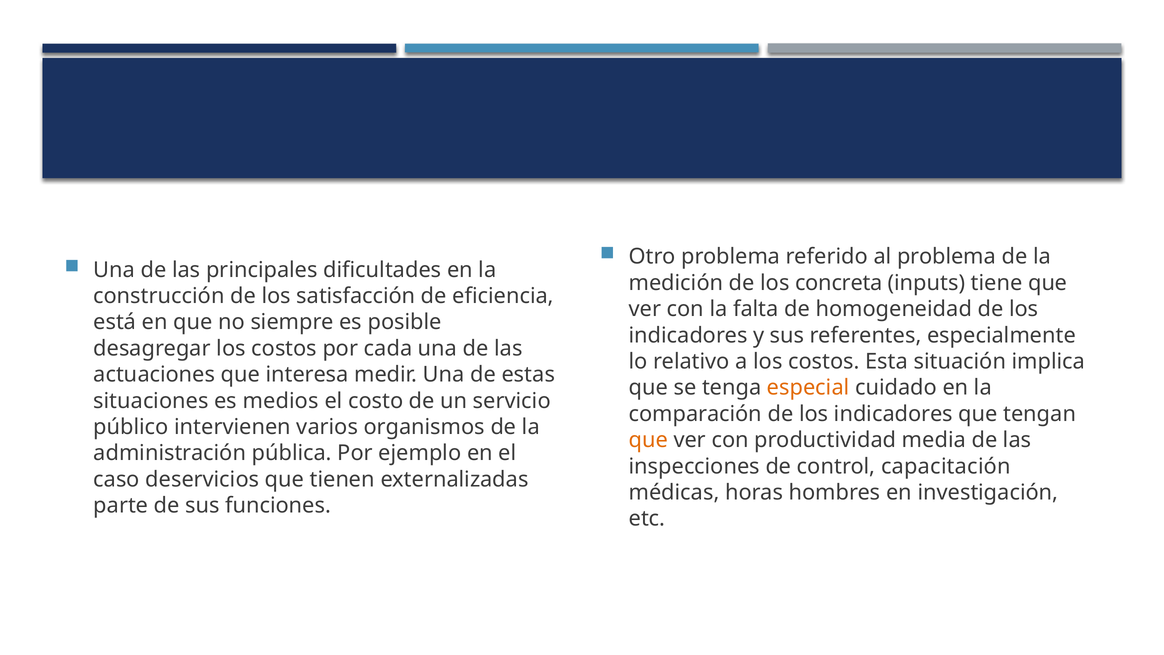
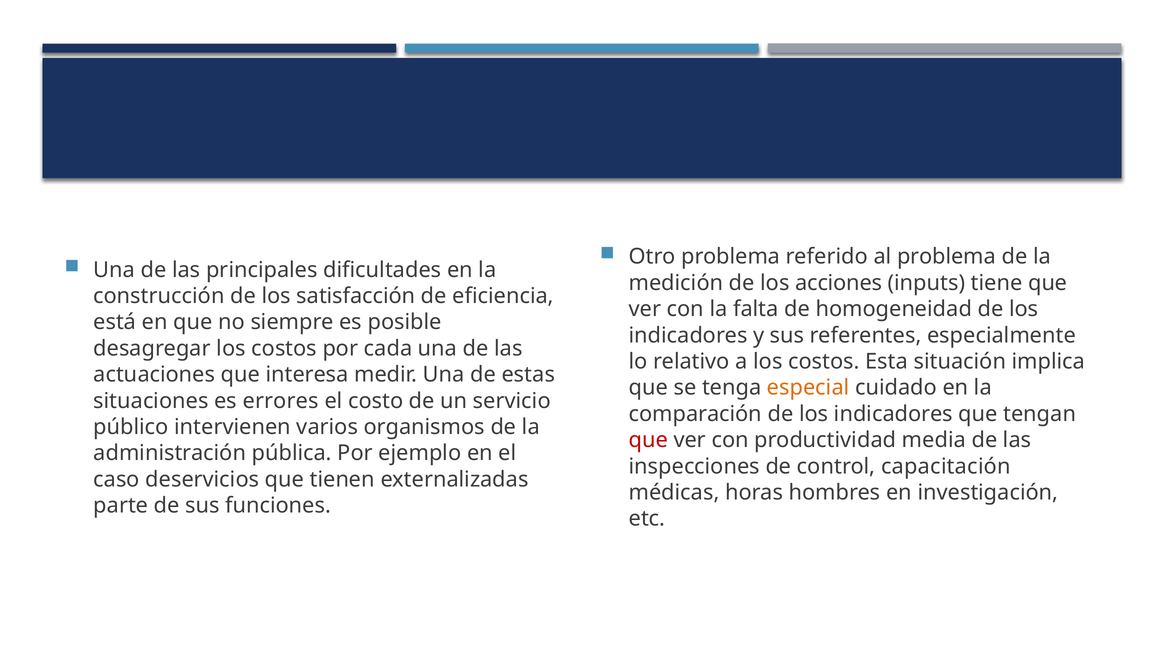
concreta: concreta -> acciones
medios: medios -> errores
que at (648, 440) colour: orange -> red
